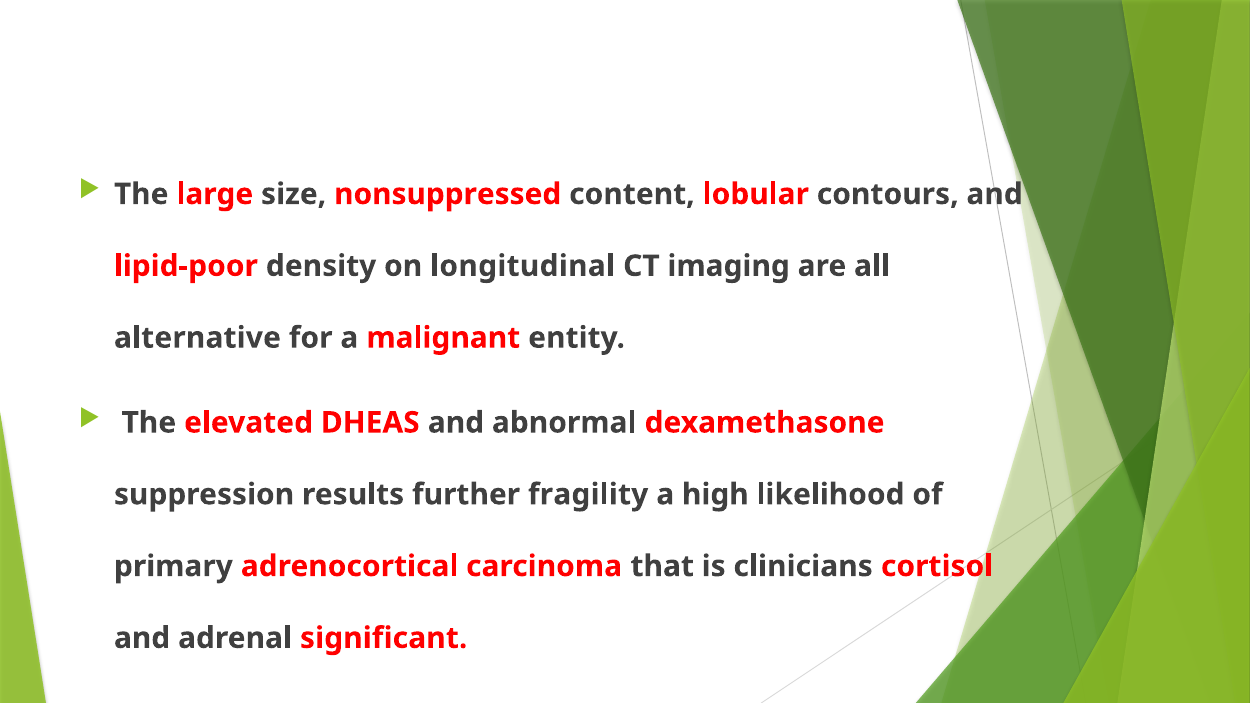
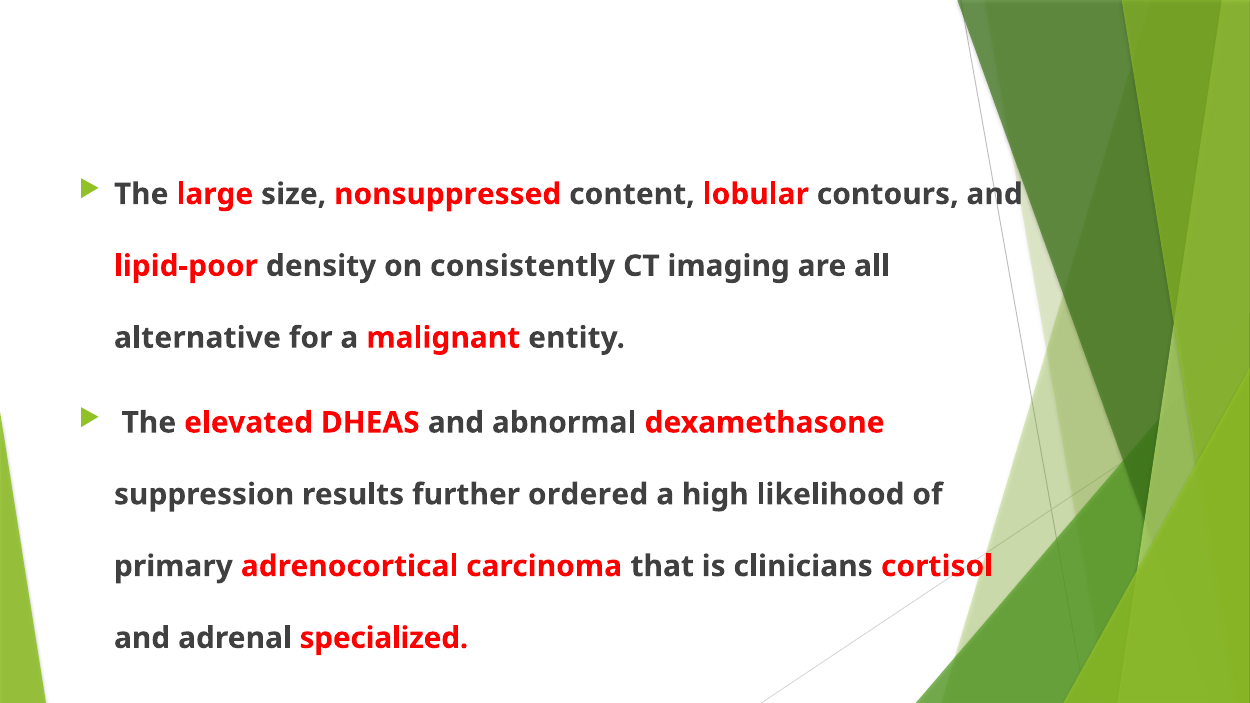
longitudinal: longitudinal -> consistently
fragility: fragility -> ordered
significant: significant -> specialized
